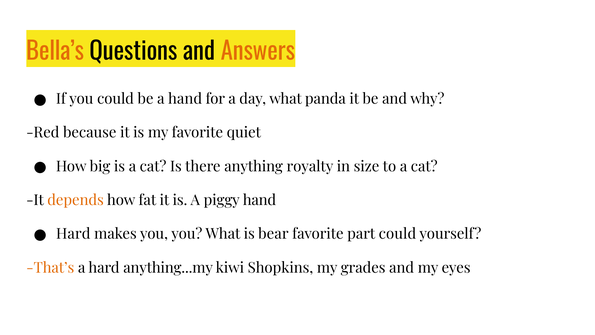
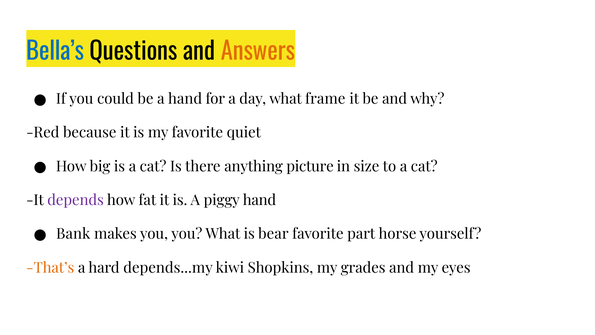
Bella’s colour: orange -> blue
panda: panda -> frame
royalty: royalty -> picture
depends colour: orange -> purple
Hard at (73, 234): Hard -> Bank
part could: could -> horse
anything...my: anything...my -> depends...my
